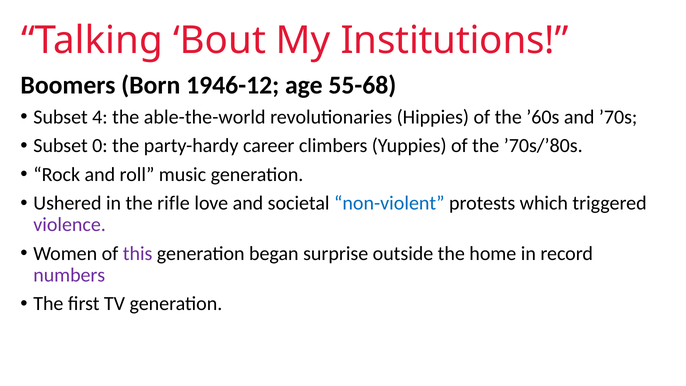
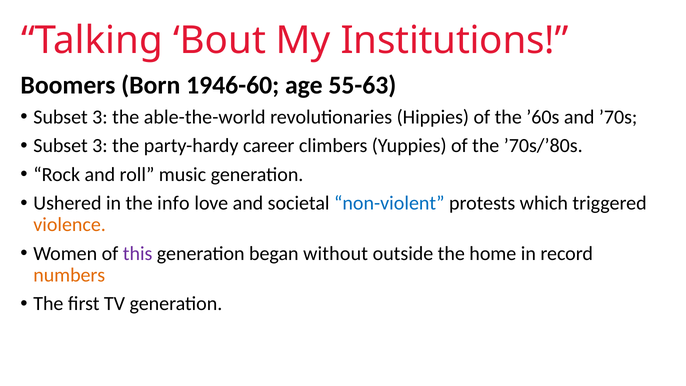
1946-12: 1946-12 -> 1946-60
55-68: 55-68 -> 55-63
4 at (100, 117): 4 -> 3
0 at (100, 146): 0 -> 3
rifle: rifle -> info
violence colour: purple -> orange
surprise: surprise -> without
numbers colour: purple -> orange
